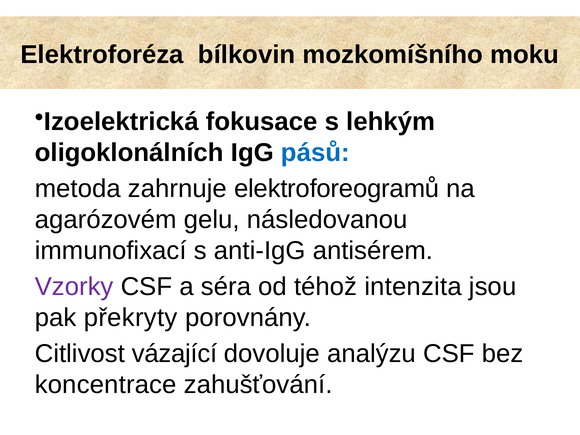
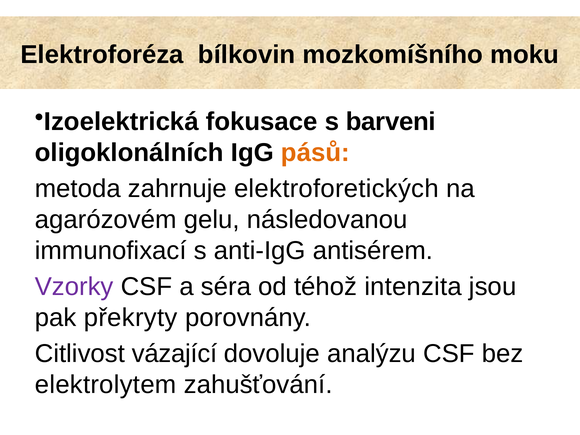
lehkým: lehkým -> barveni
pásů colour: blue -> orange
elektroforeogramů: elektroforeogramů -> elektroforetických
koncentrace: koncentrace -> elektrolytem
